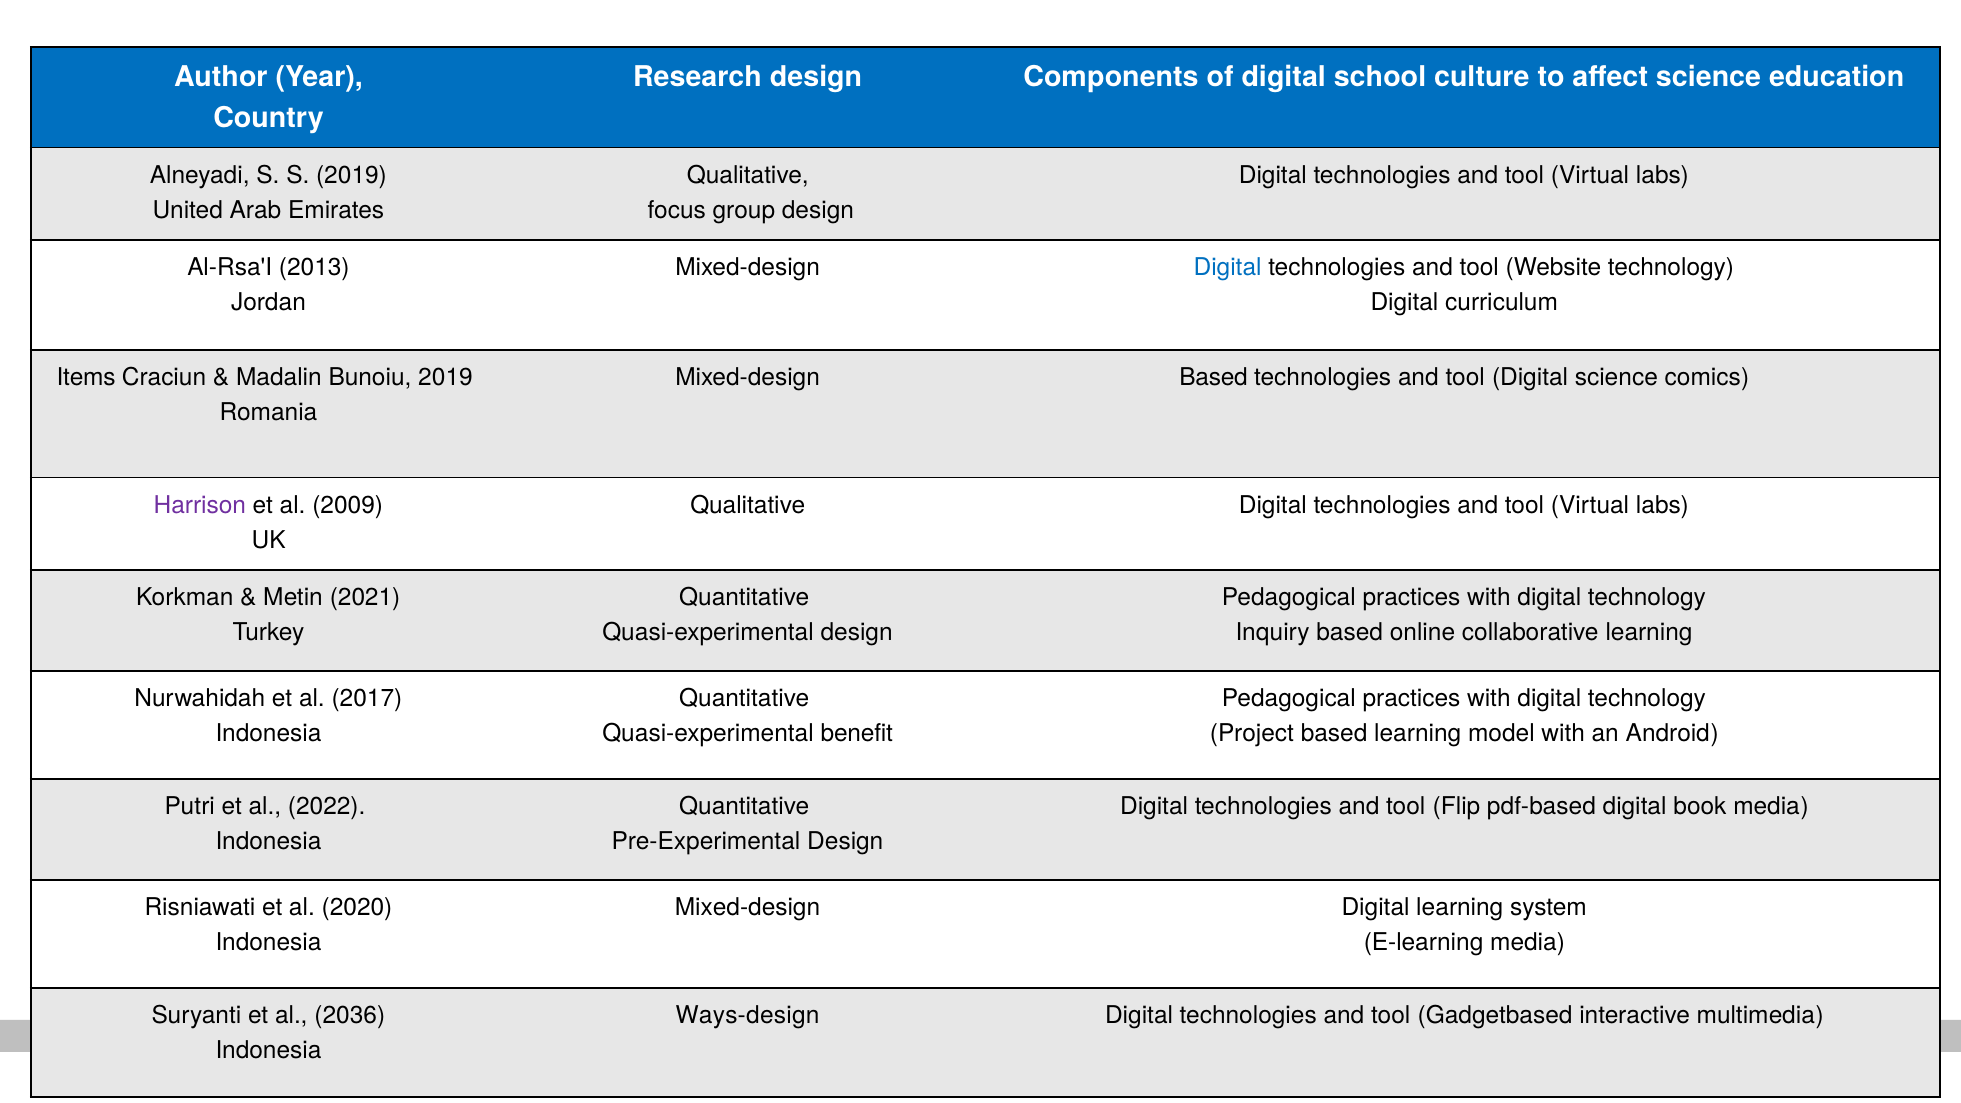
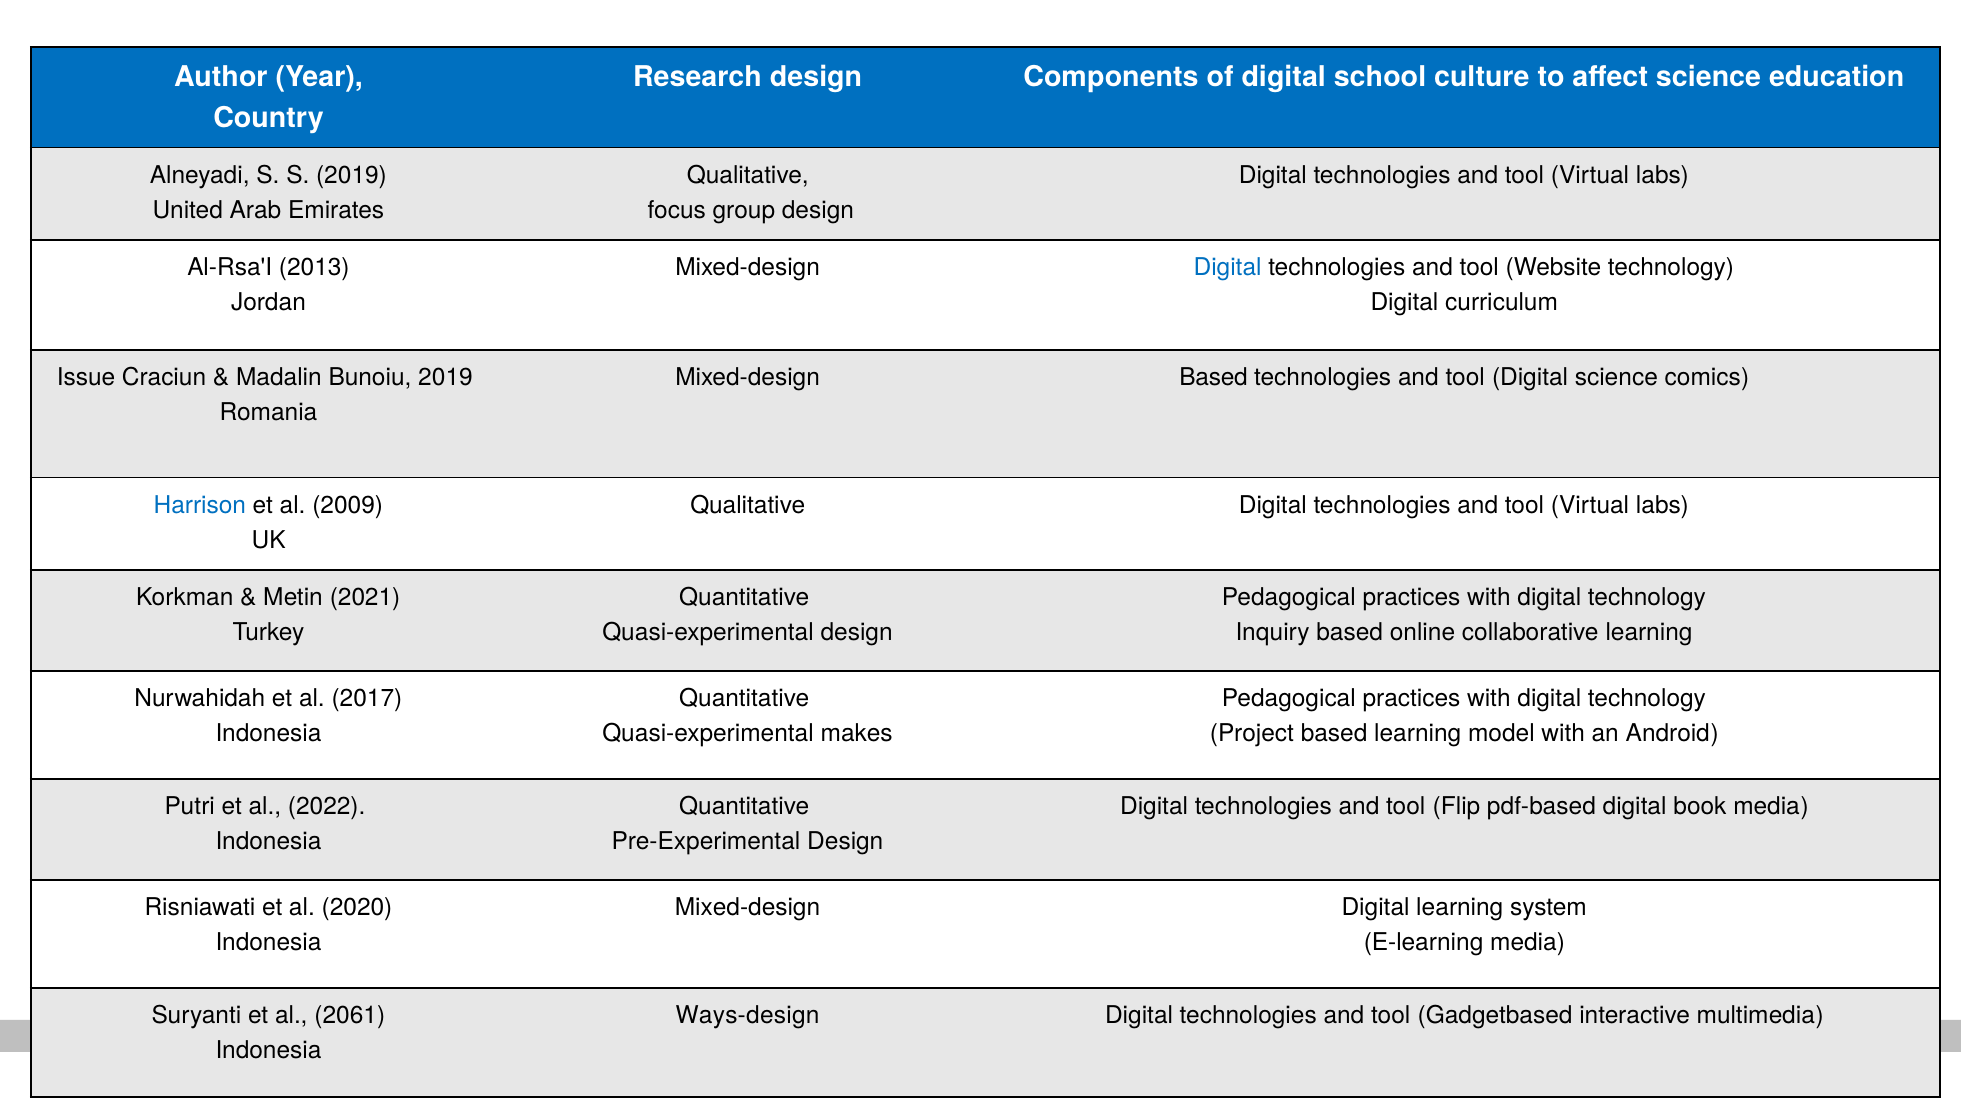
Items: Items -> Issue
Harrison colour: purple -> blue
benefit: benefit -> makes
2036: 2036 -> 2061
